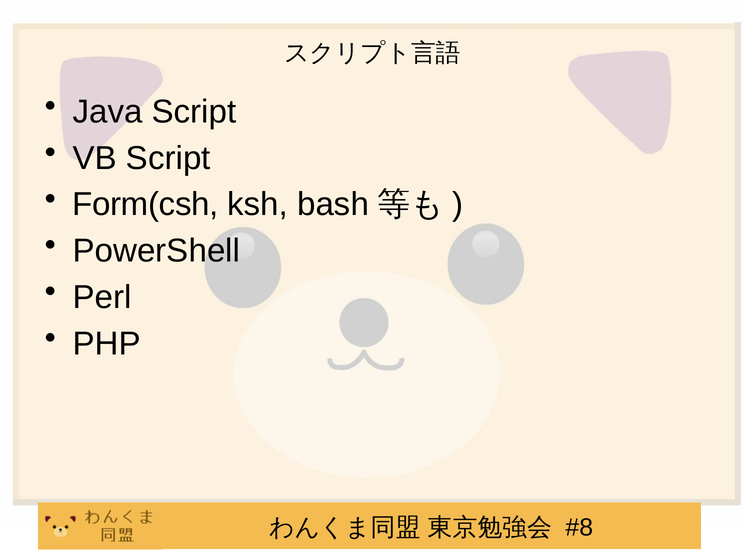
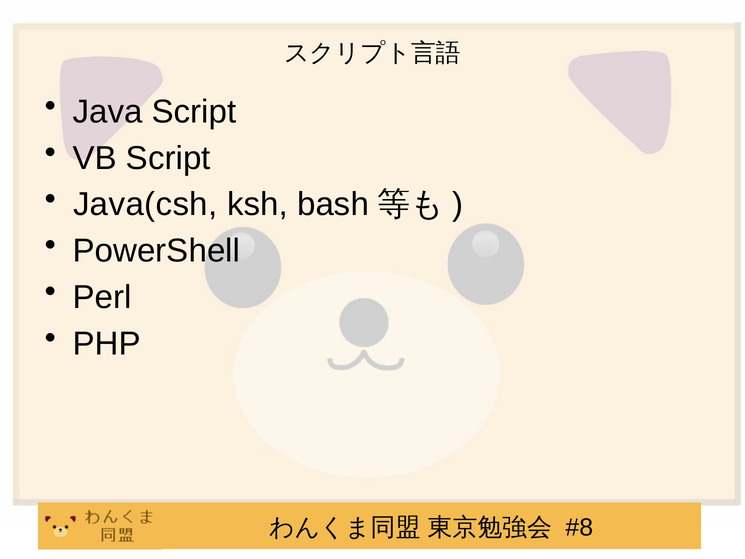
Form(csh: Form(csh -> Java(csh
